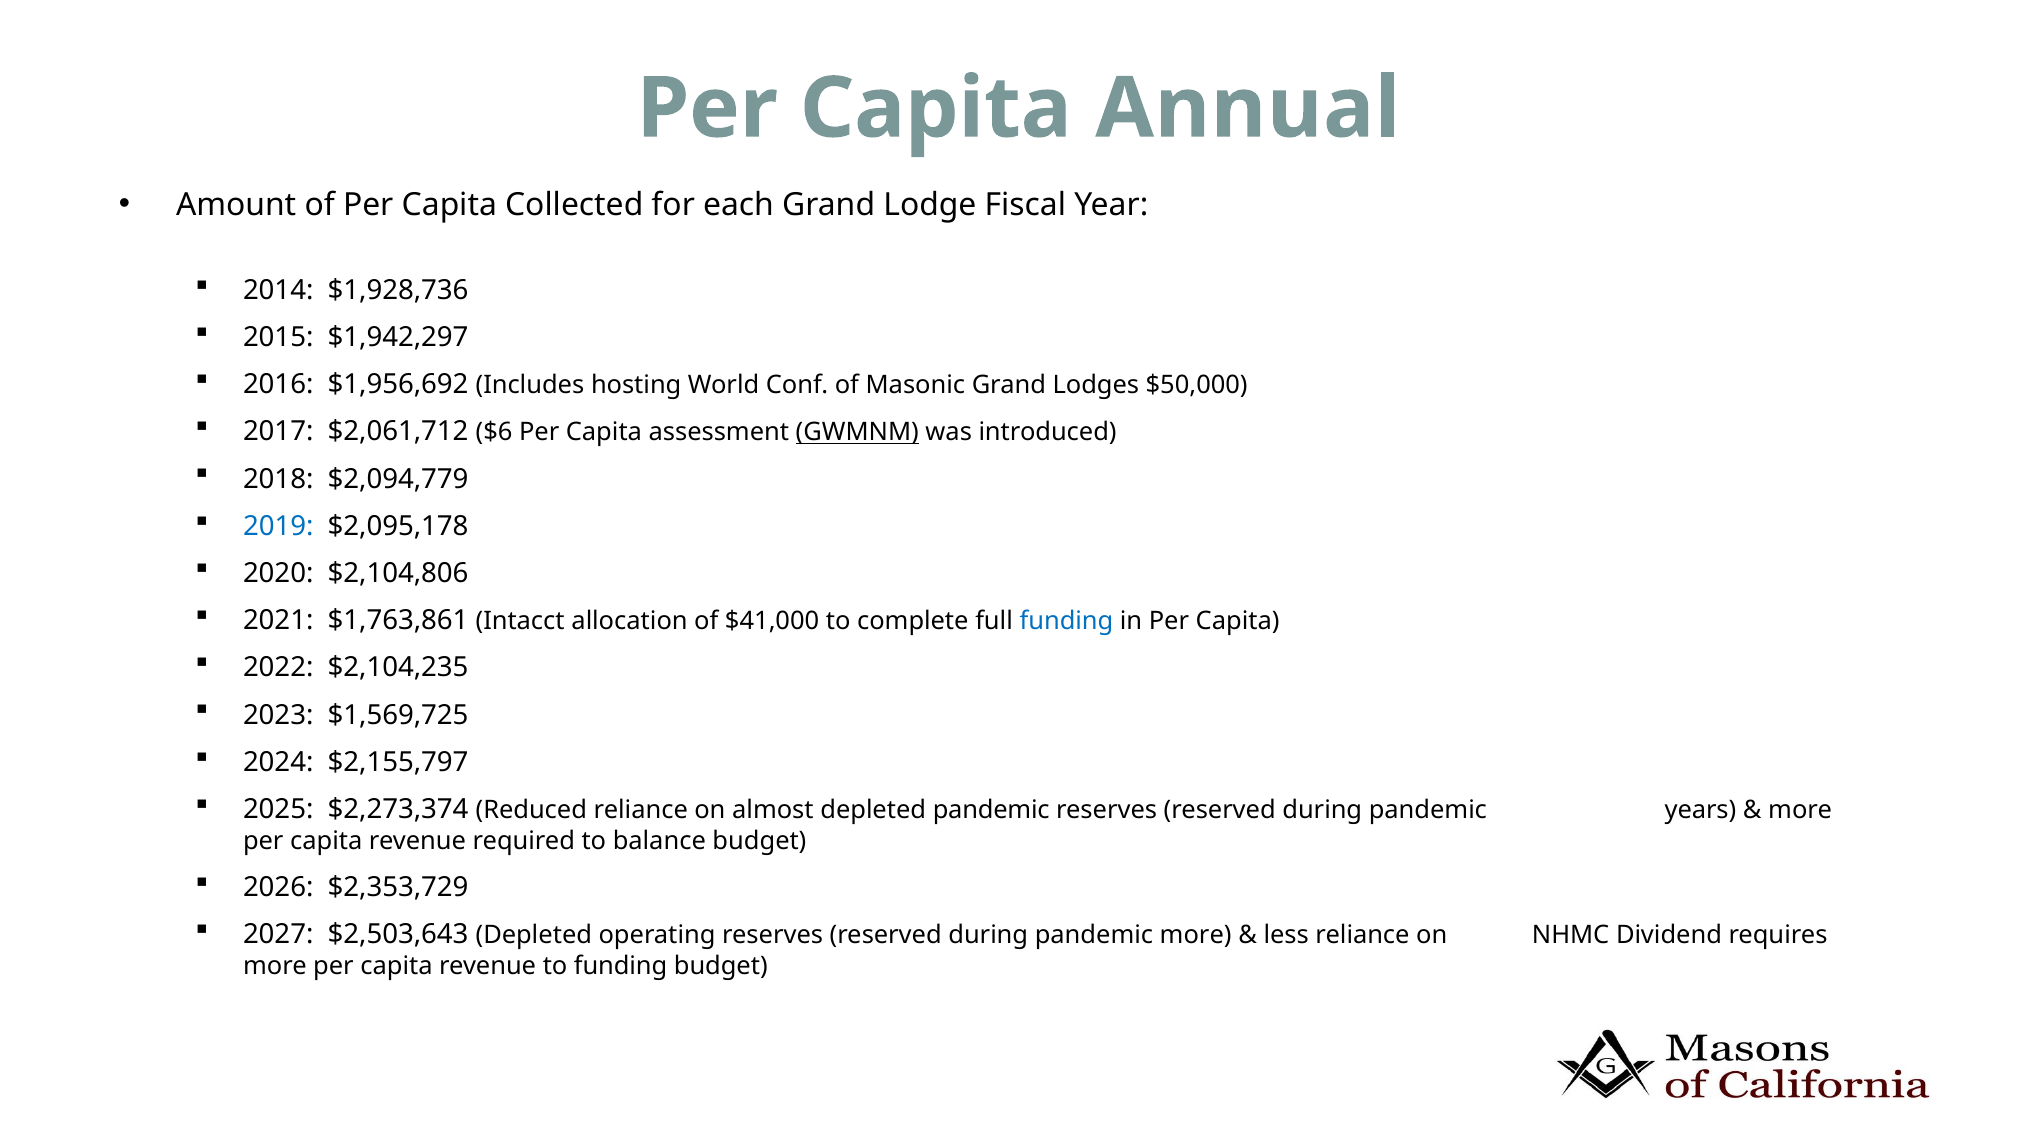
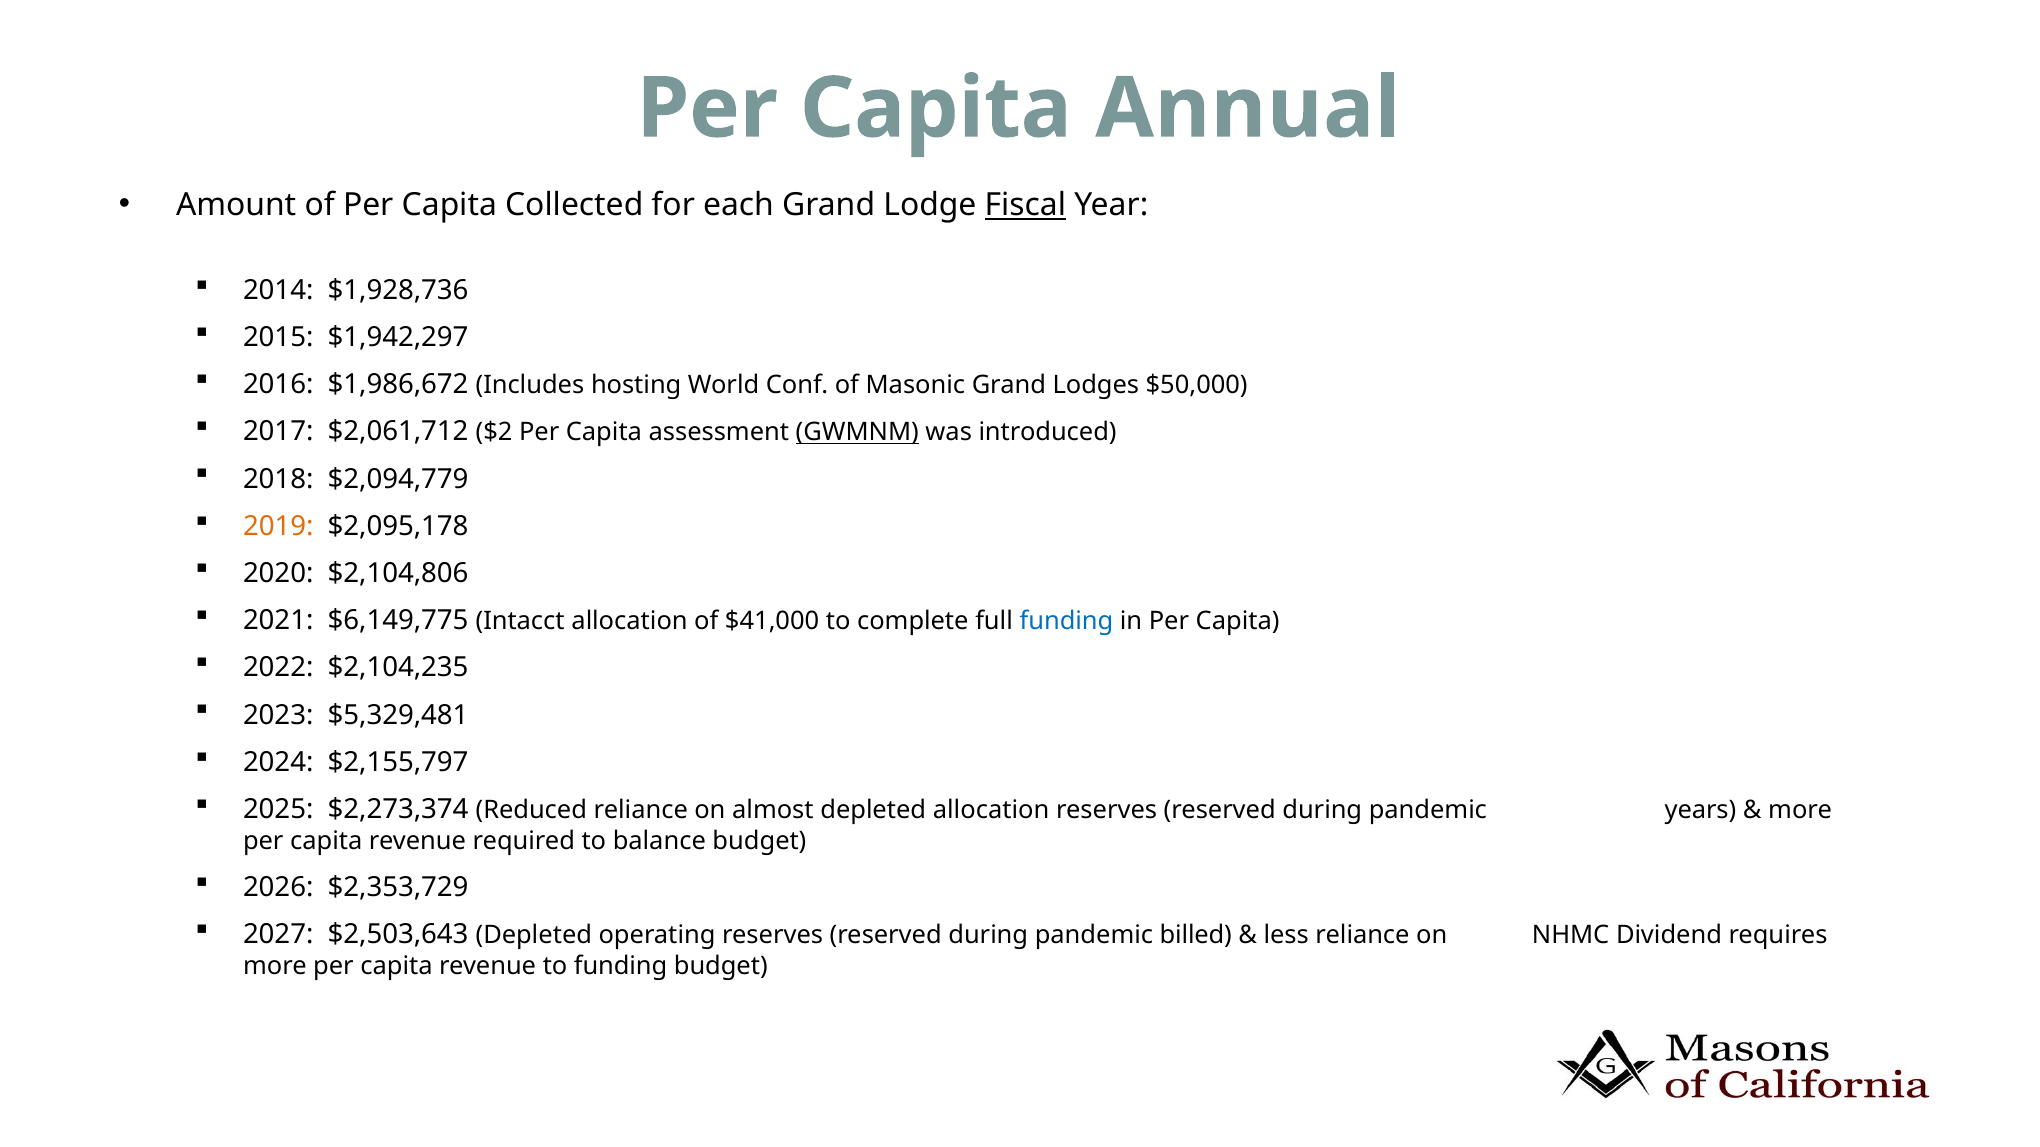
Fiscal underline: none -> present
$1,956,692: $1,956,692 -> $1,986,672
$6: $6 -> $2
2019 colour: blue -> orange
$1,763,861: $1,763,861 -> $6,149,775
$1,569,725: $1,569,725 -> $5,329,481
depleted pandemic: pandemic -> allocation
pandemic more: more -> billed
